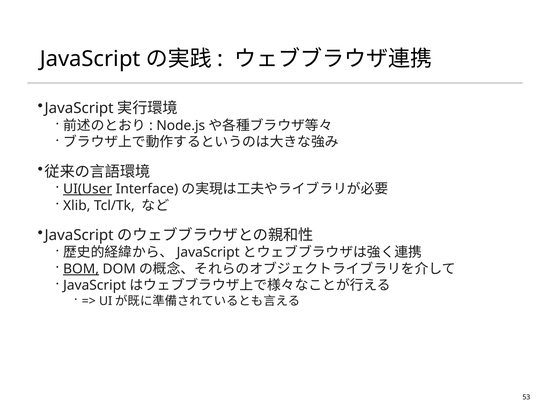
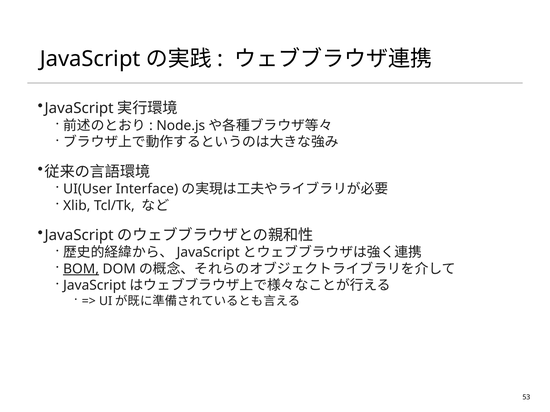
UI(User underline: present -> none
